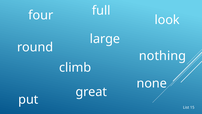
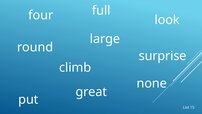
nothing: nothing -> surprise
